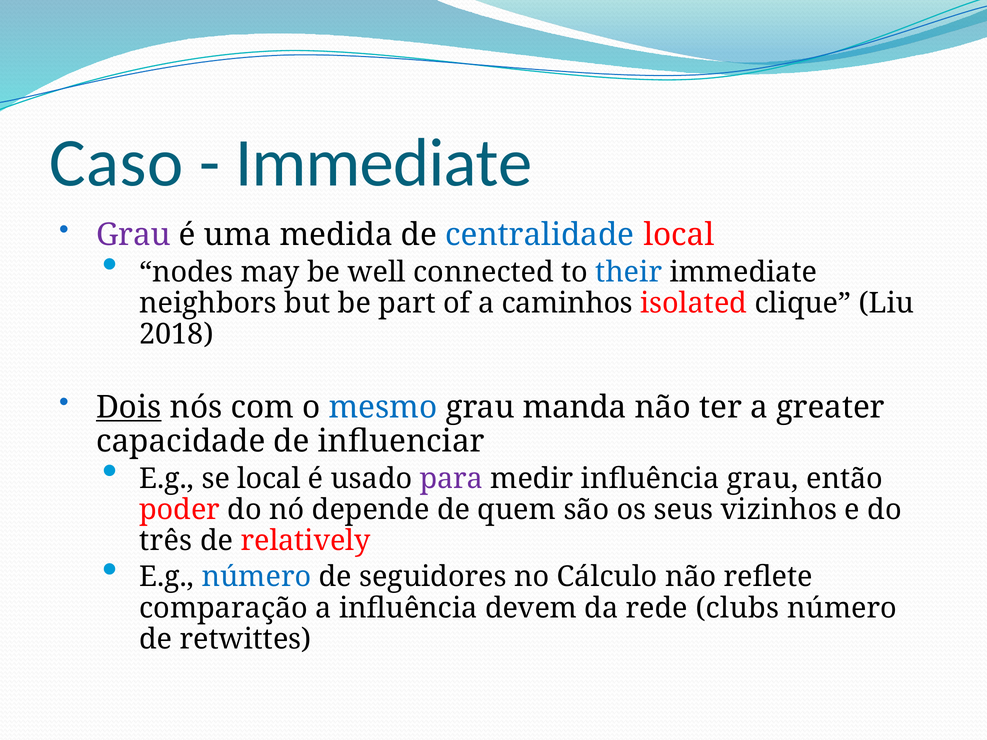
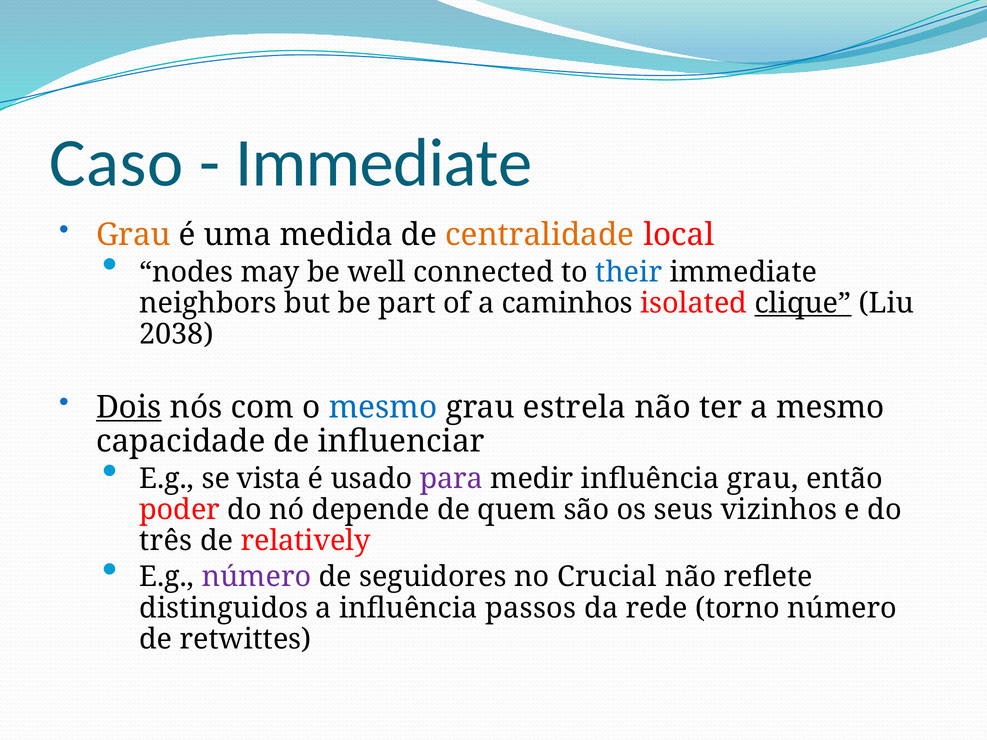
Grau at (133, 235) colour: purple -> orange
centralidade colour: blue -> orange
clique underline: none -> present
2018: 2018 -> 2038
manda: manda -> estrela
a greater: greater -> mesmo
se local: local -> vista
número at (256, 577) colour: blue -> purple
Cálculo: Cálculo -> Crucial
comparação: comparação -> distinguidos
devem: devem -> passos
clubs: clubs -> torno
